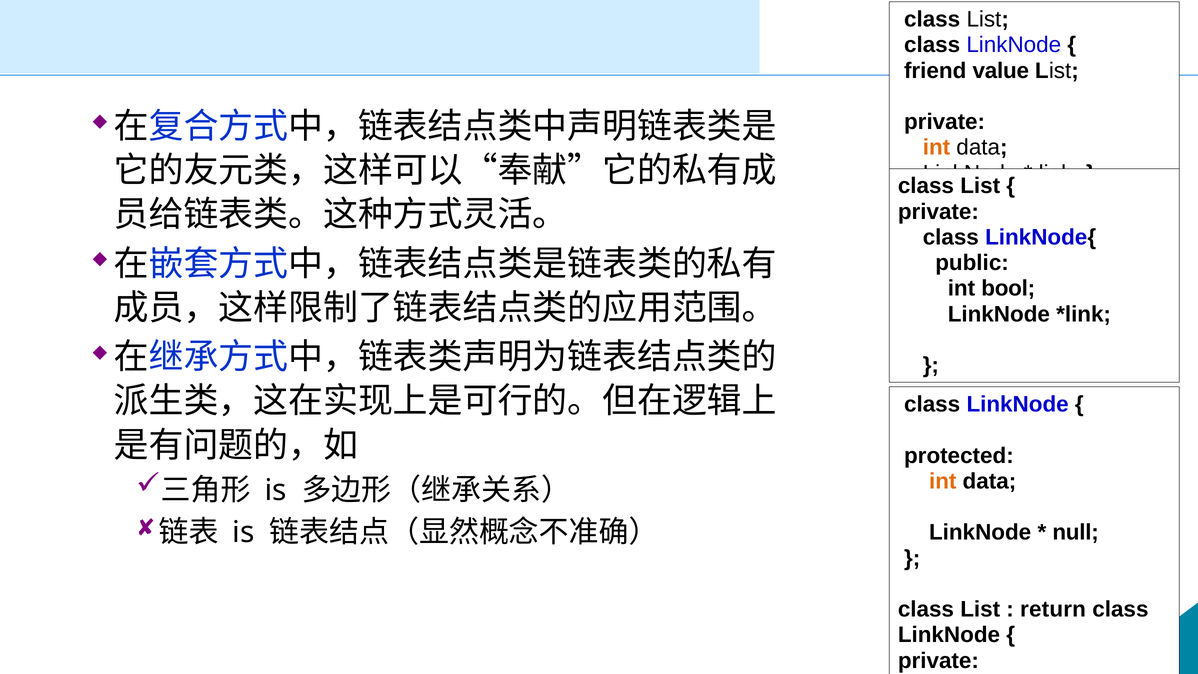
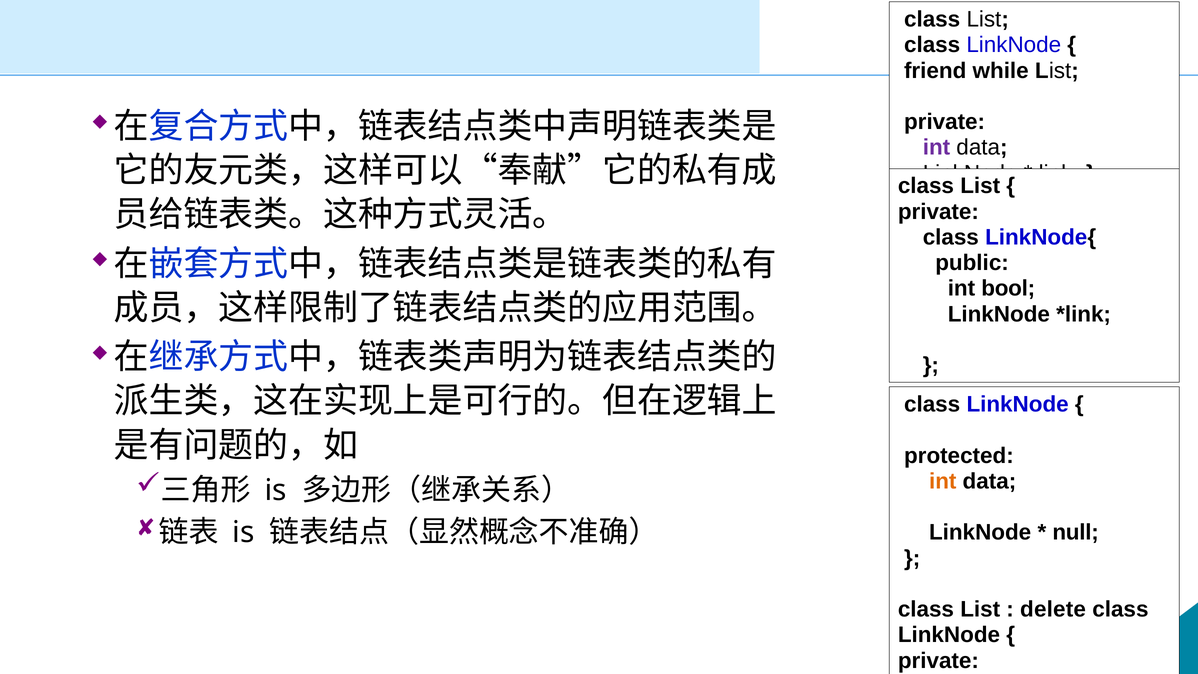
value: value -> while
int at (936, 147) colour: orange -> purple
return: return -> delete
